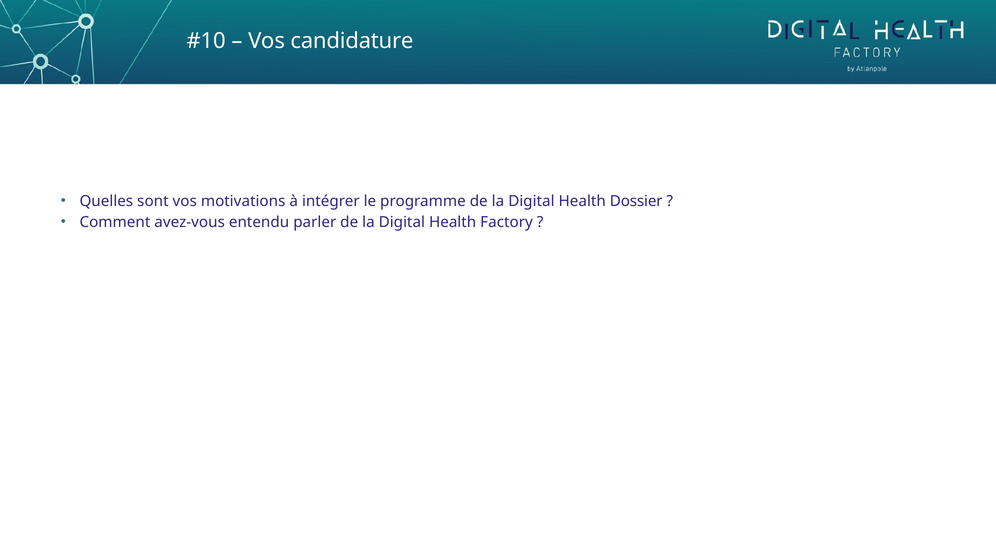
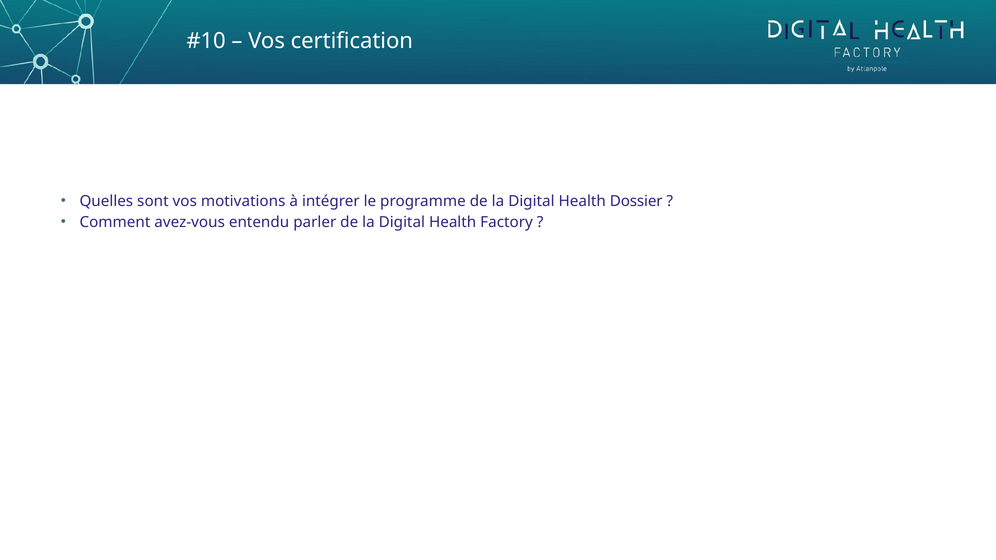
candidature: candidature -> certification
